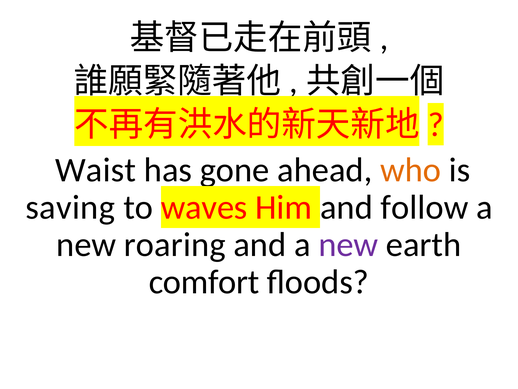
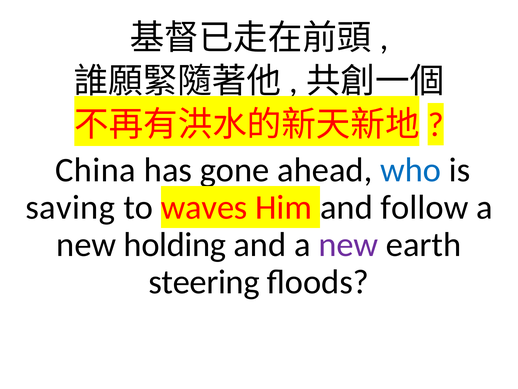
Waist: Waist -> China
who colour: orange -> blue
roaring: roaring -> holding
comfort: comfort -> steering
